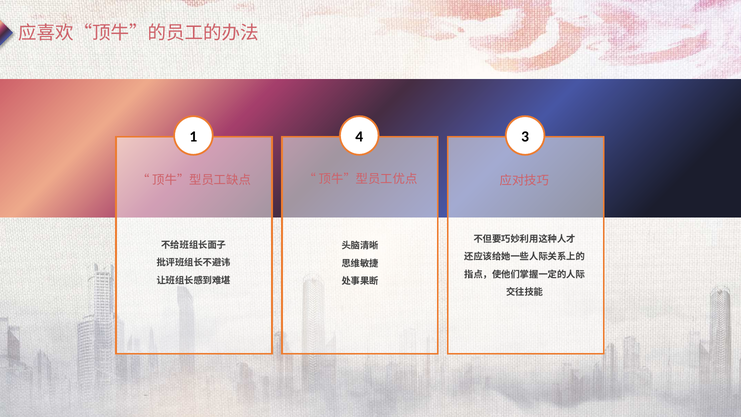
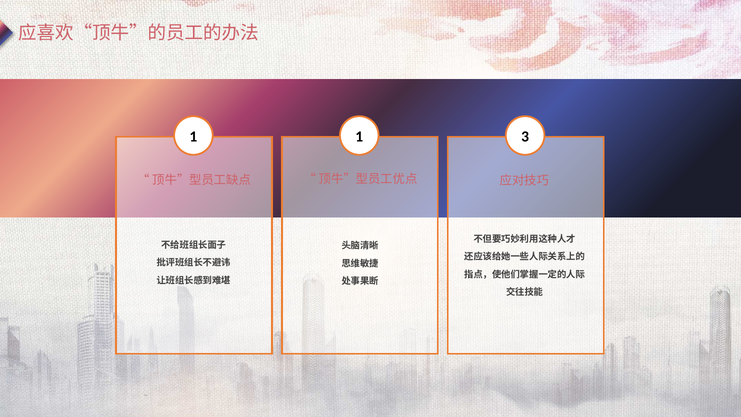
1 4: 4 -> 1
